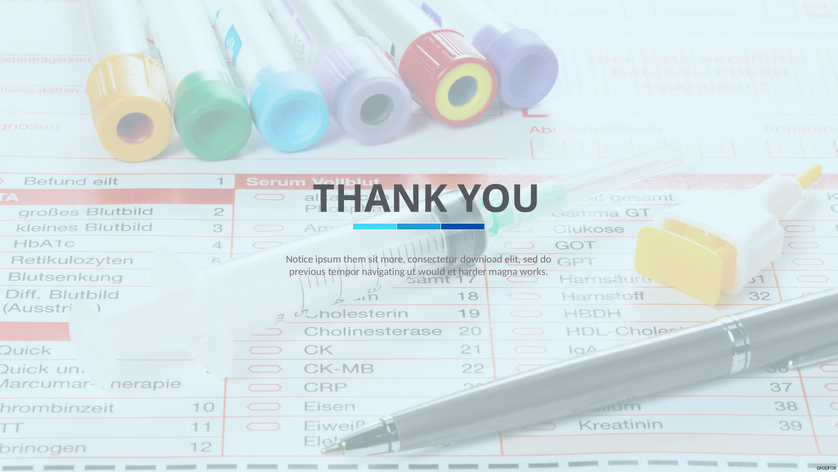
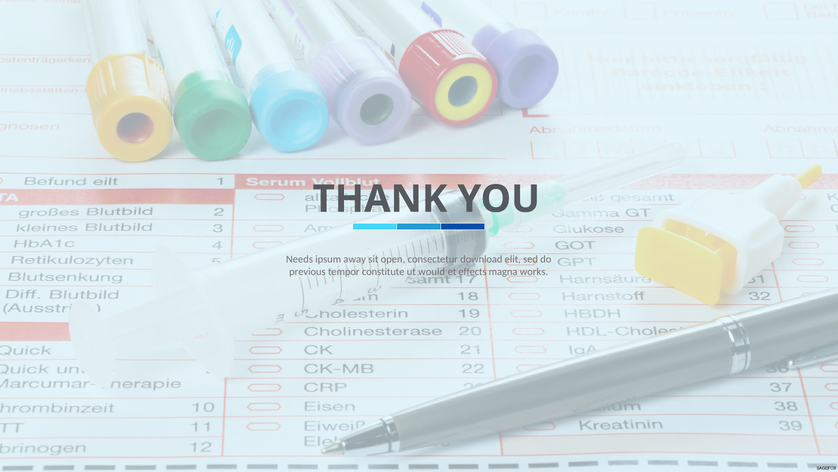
Notice: Notice -> Needs
them: them -> away
more: more -> open
navigating: navigating -> constitute
harder: harder -> effects
